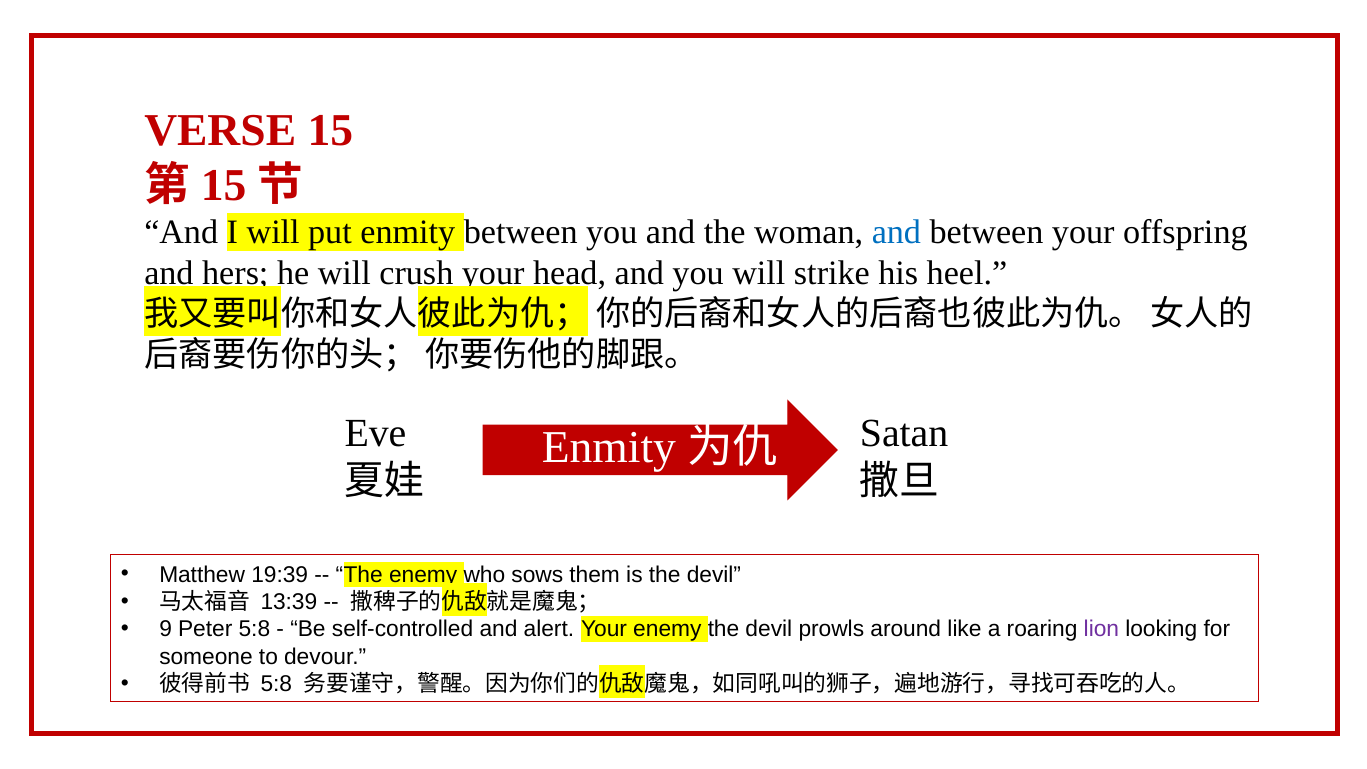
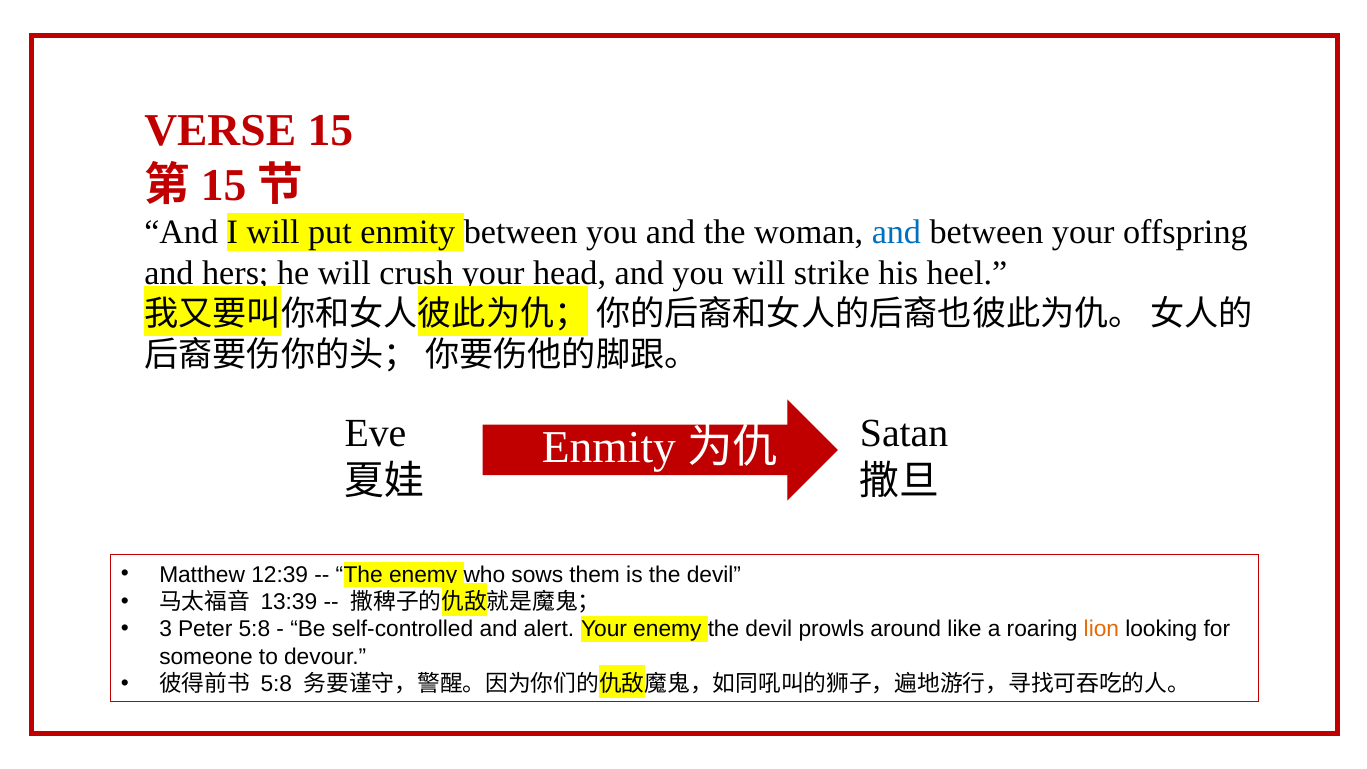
19:39: 19:39 -> 12:39
9: 9 -> 3
lion colour: purple -> orange
